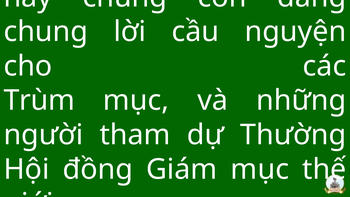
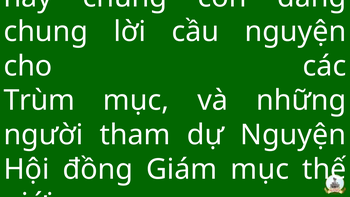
dự Thường: Thường -> Nguyện
